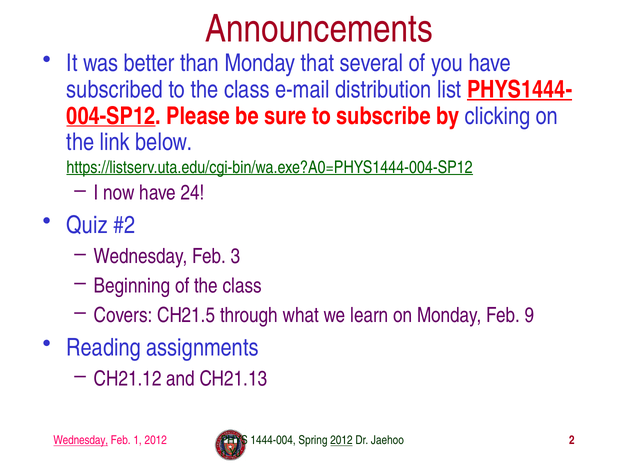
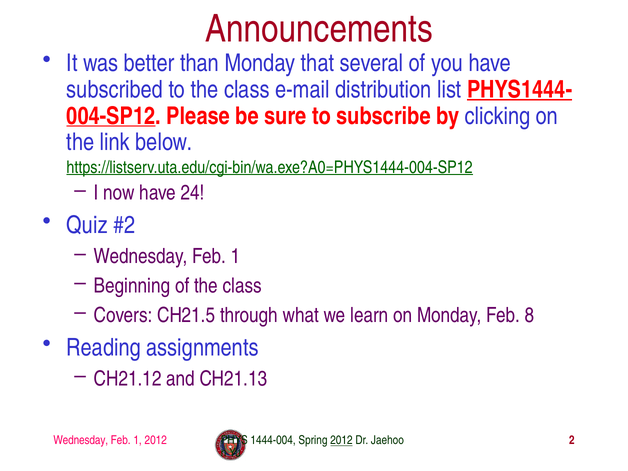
3 at (236, 257): 3 -> 1
9: 9 -> 8
Wednesday at (81, 440) underline: present -> none
